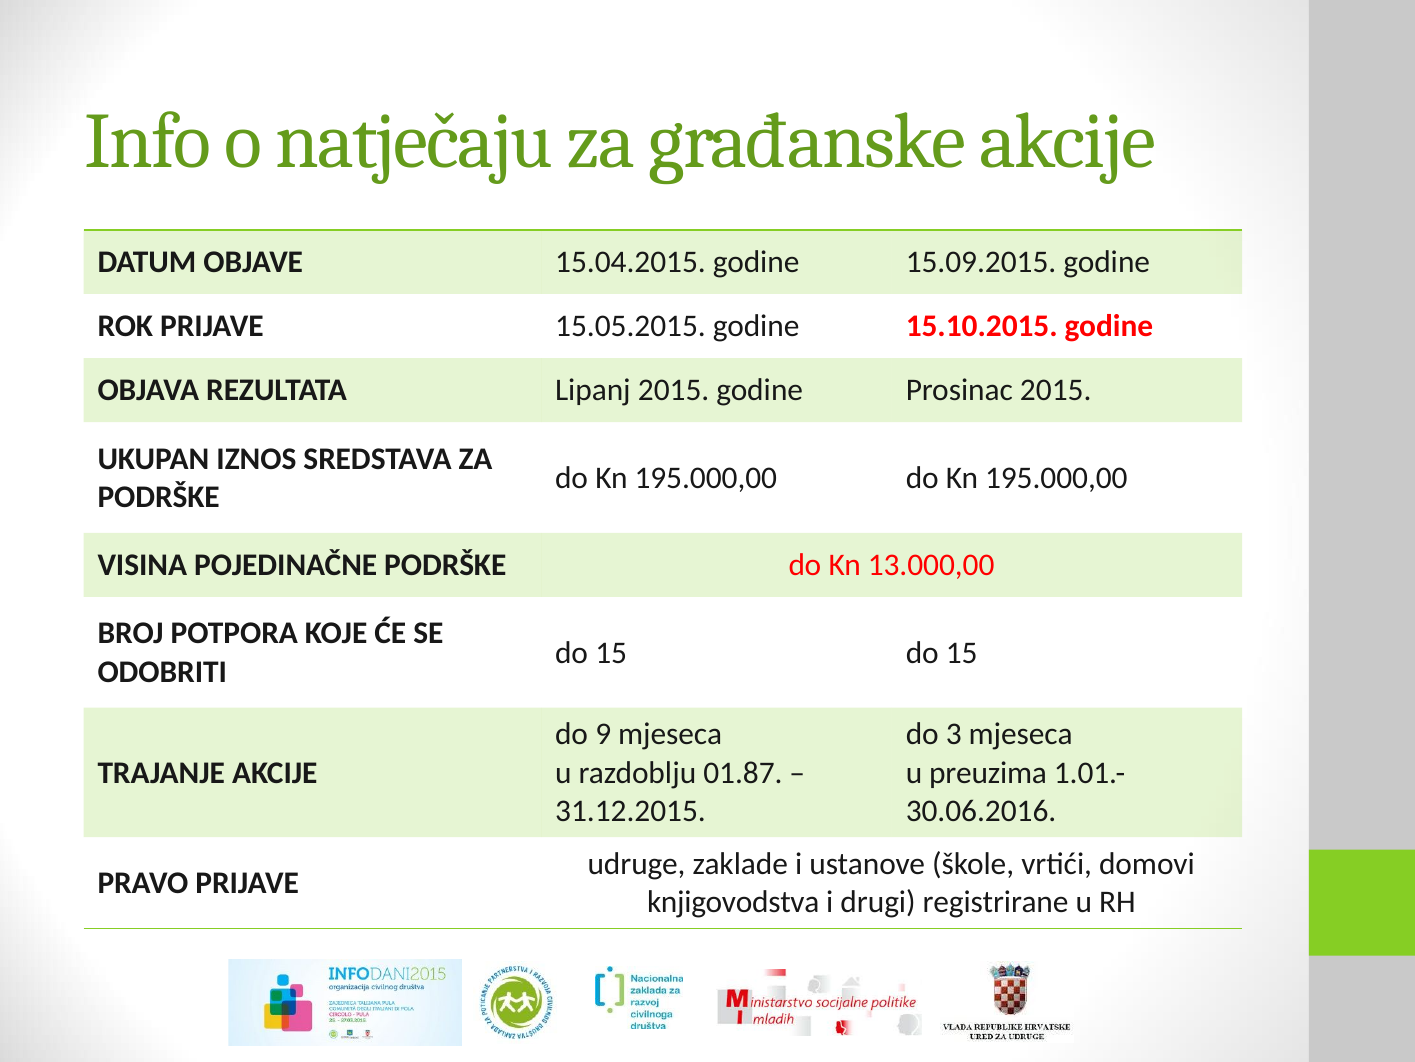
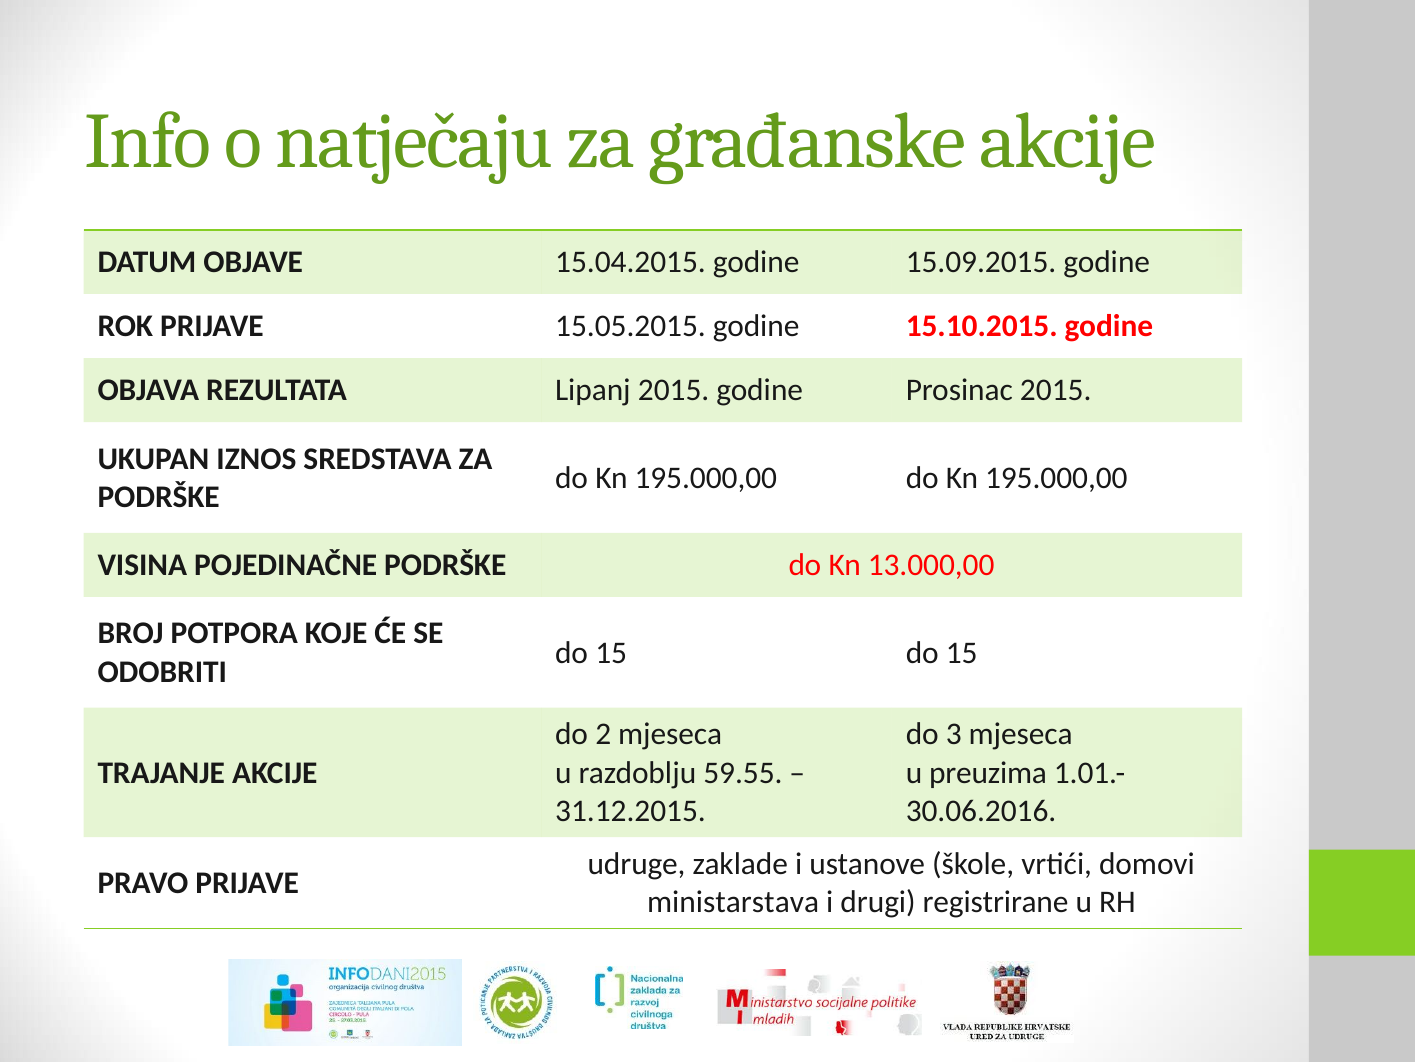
9: 9 -> 2
01.87: 01.87 -> 59.55
knjigovodstva: knjigovodstva -> ministarstava
